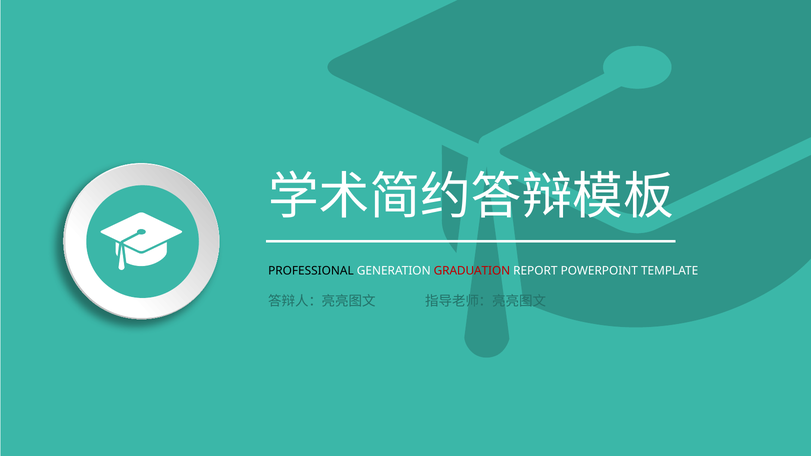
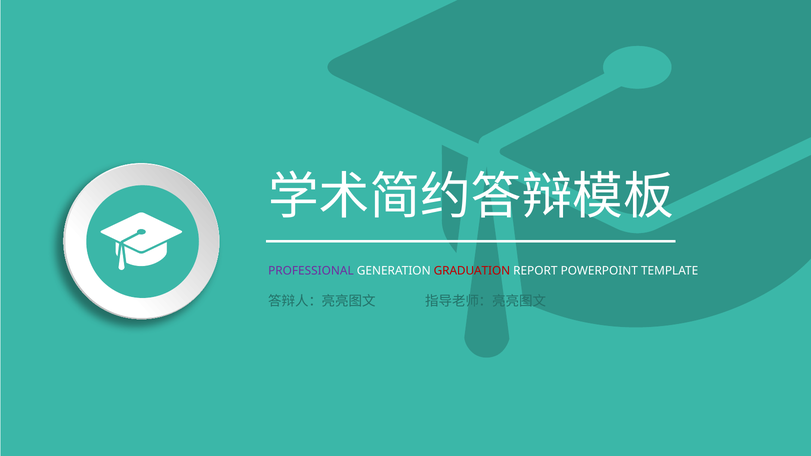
PROFESSIONAL colour: black -> purple
